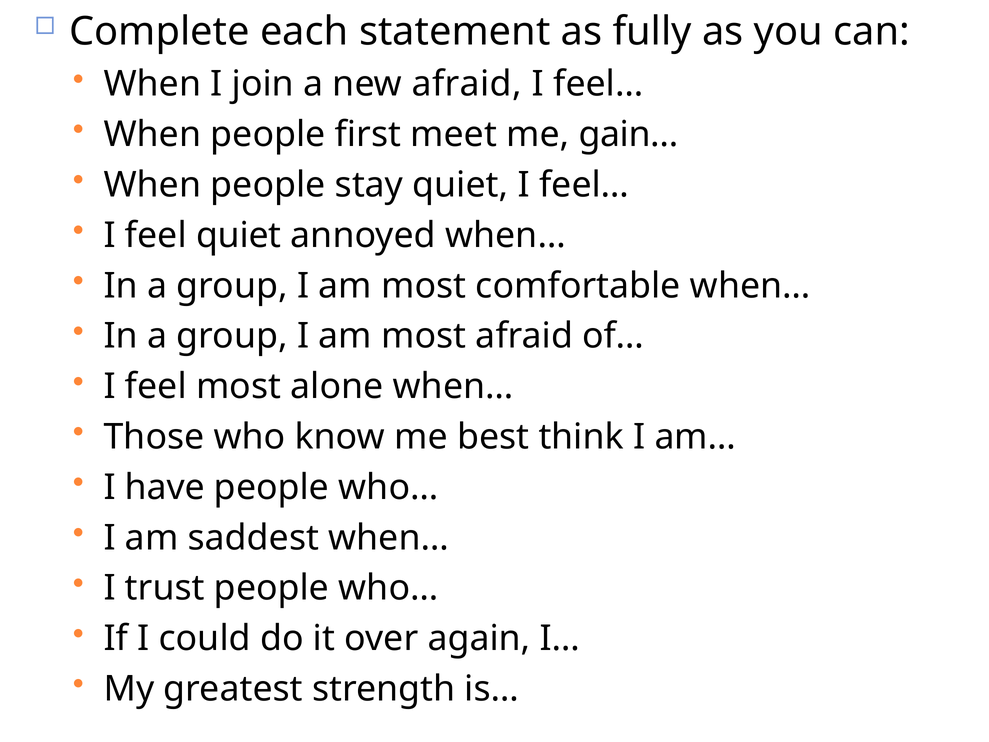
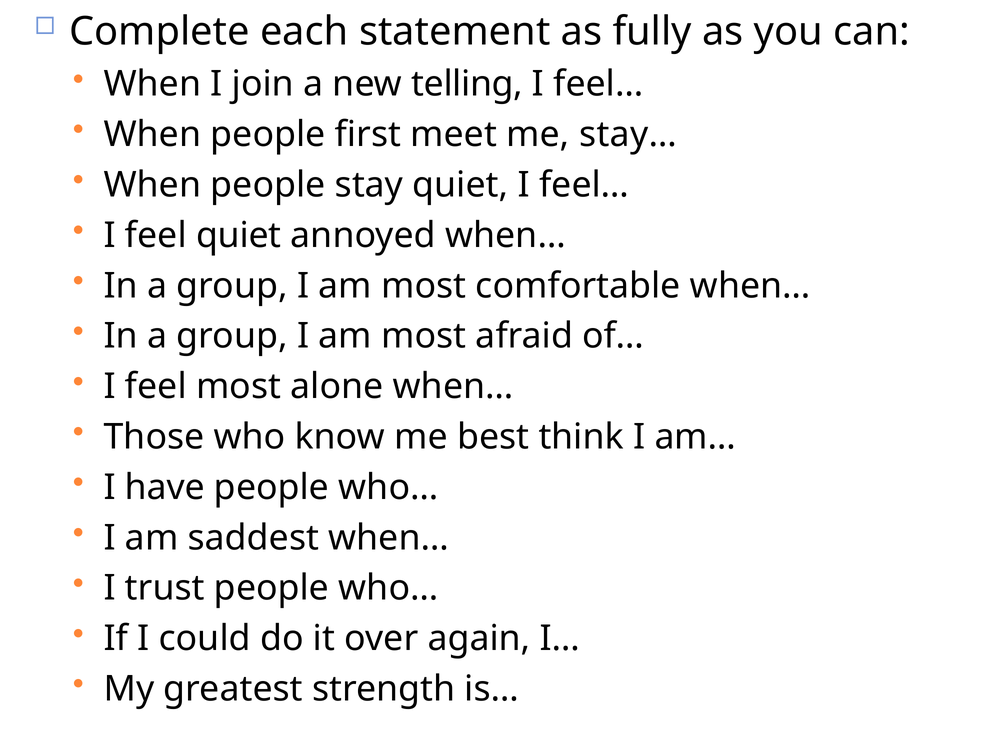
new afraid: afraid -> telling
gain…: gain… -> stay…
